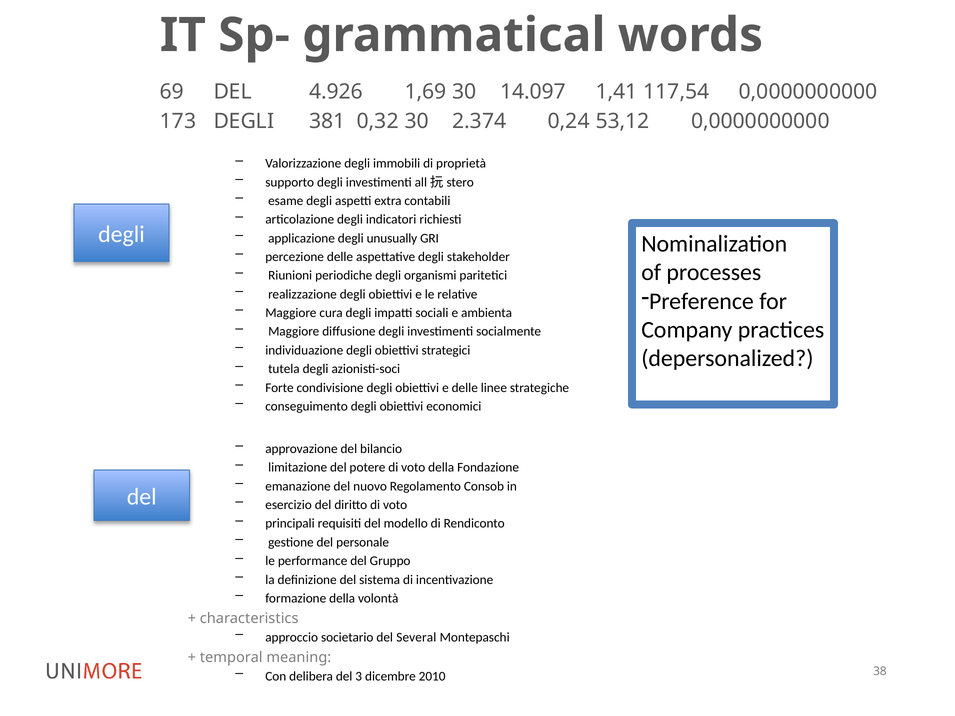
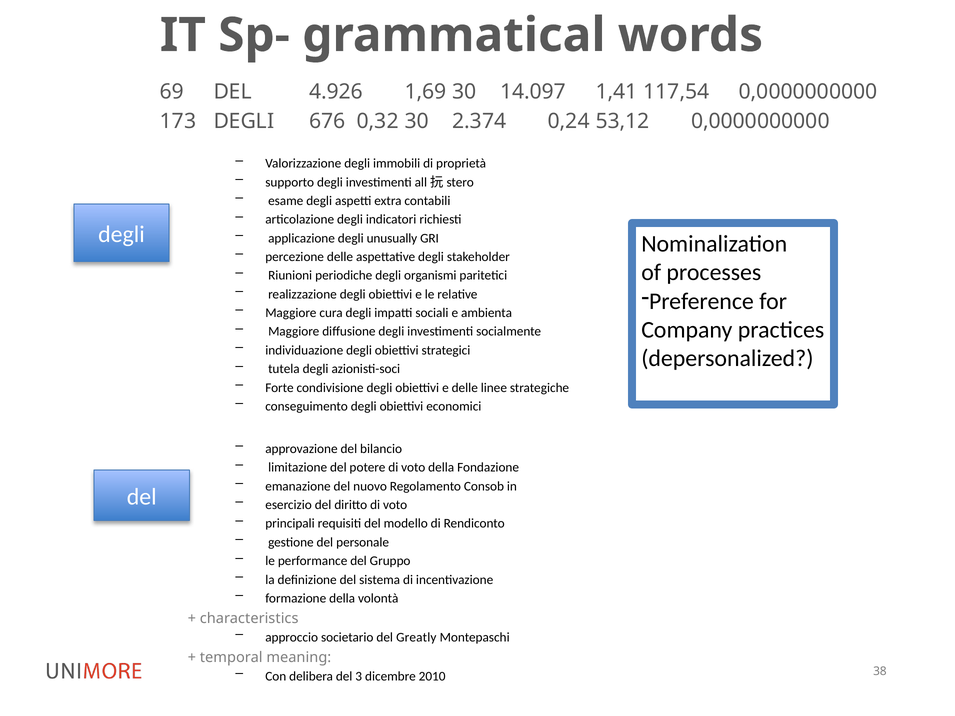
381: 381 -> 676
Several: Several -> Greatly
